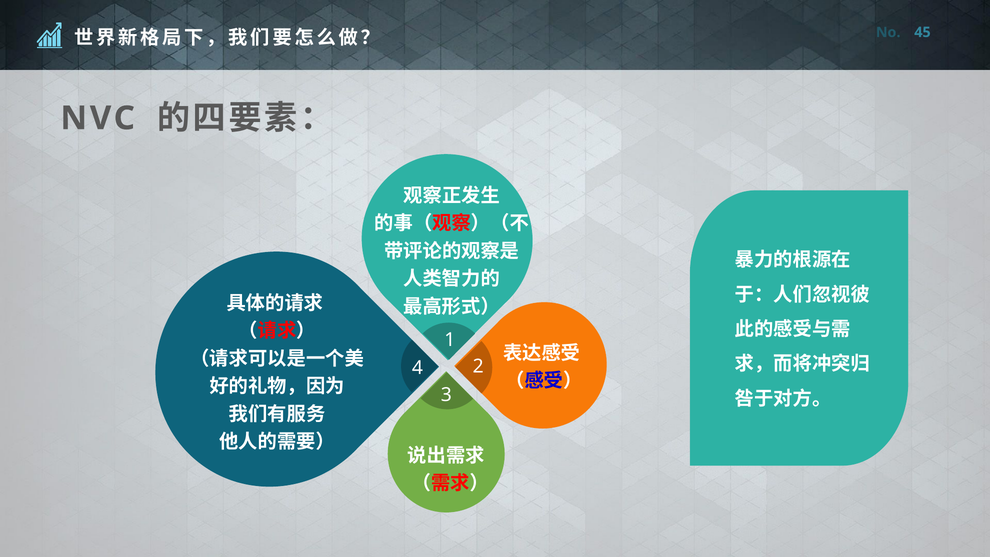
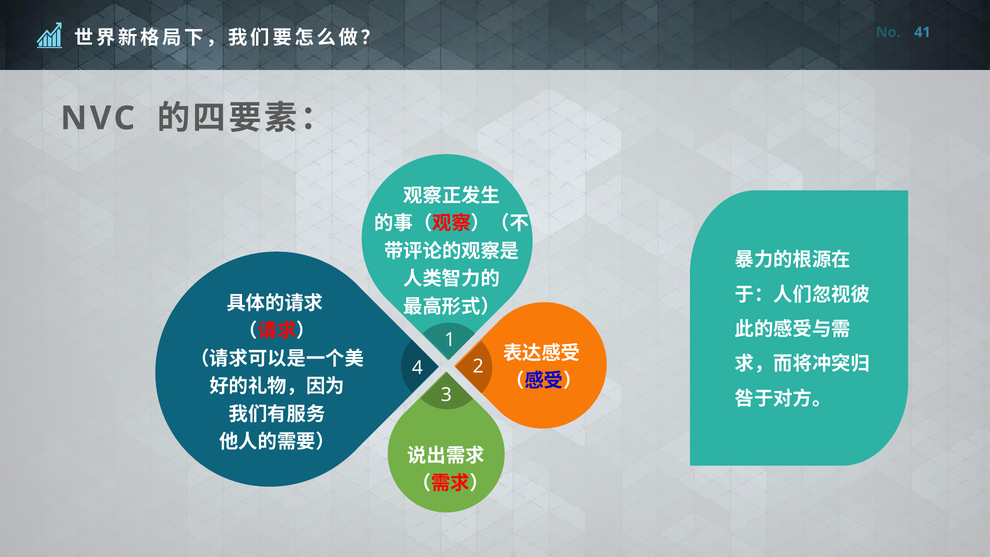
45: 45 -> 41
